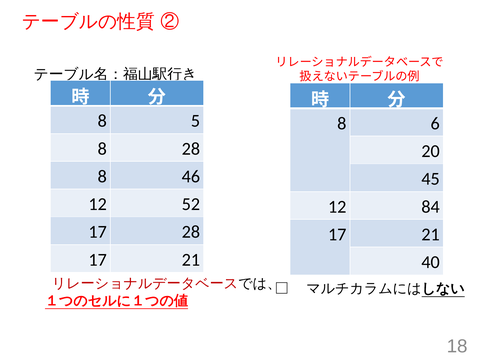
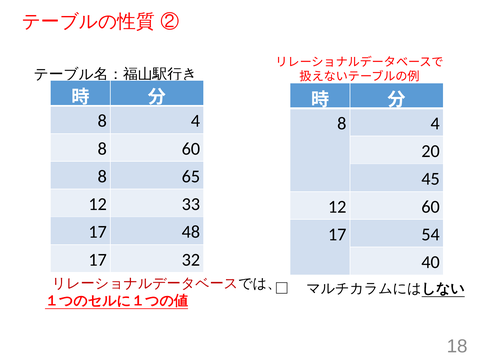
5 at (195, 121): 5 -> 4
6 at (435, 124): 6 -> 4
8 28: 28 -> 60
46: 46 -> 65
52: 52 -> 33
12 84: 84 -> 60
17 28: 28 -> 48
21 at (431, 235): 21 -> 54
21 at (191, 260): 21 -> 32
